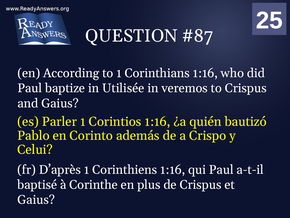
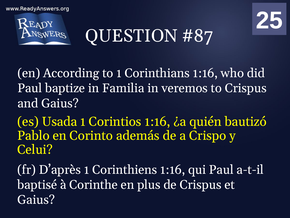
Utilisée: Utilisée -> Familia
Parler: Parler -> Usada
